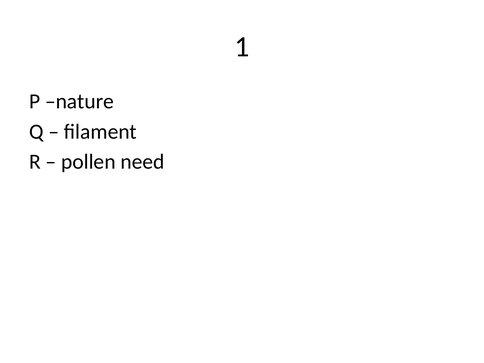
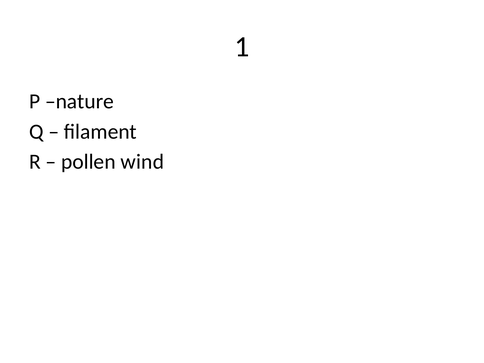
need: need -> wind
